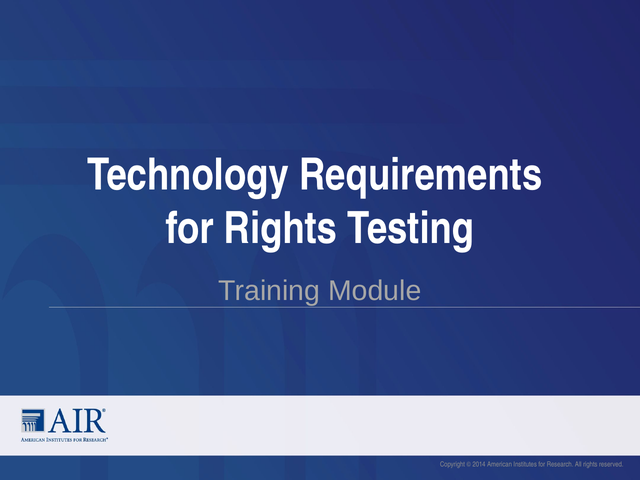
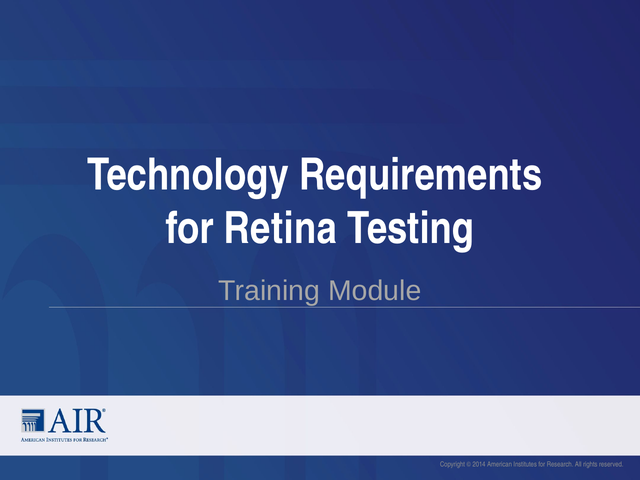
for Rights: Rights -> Retina
